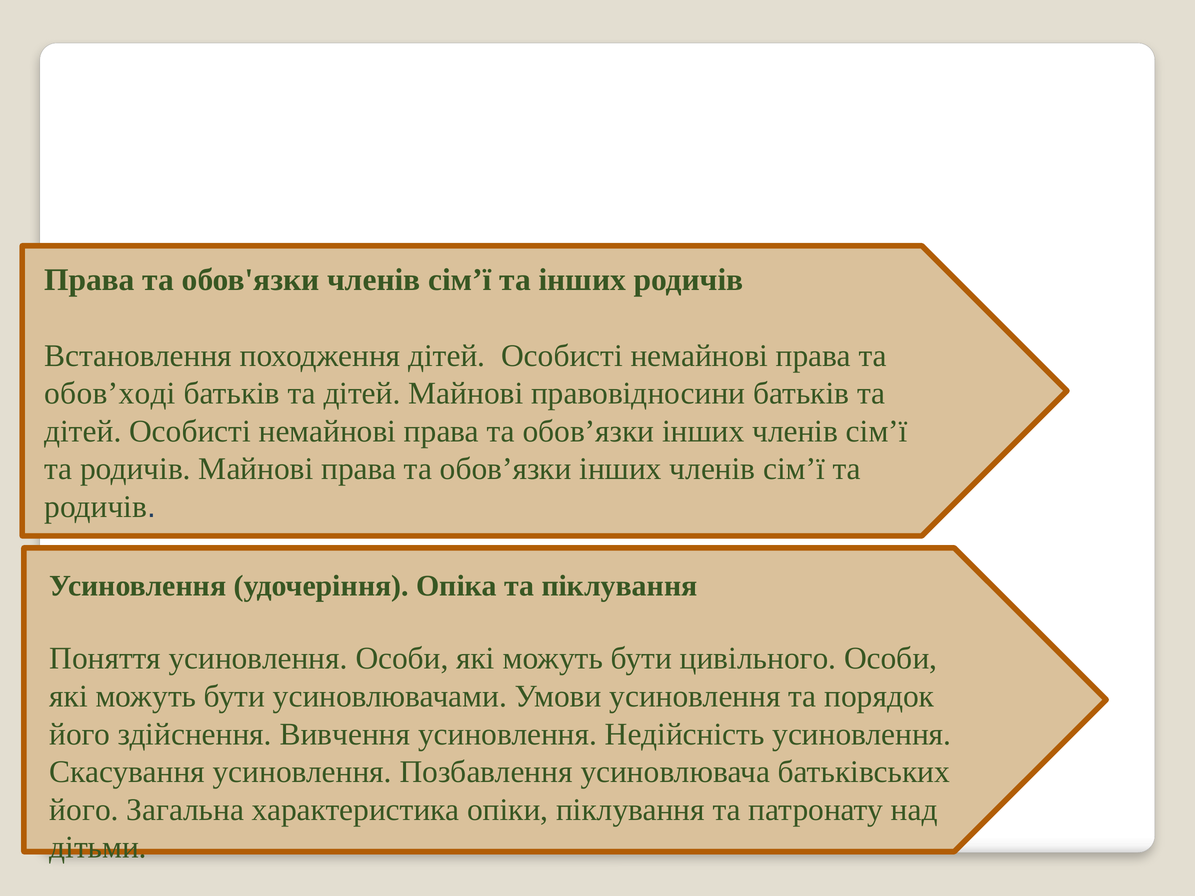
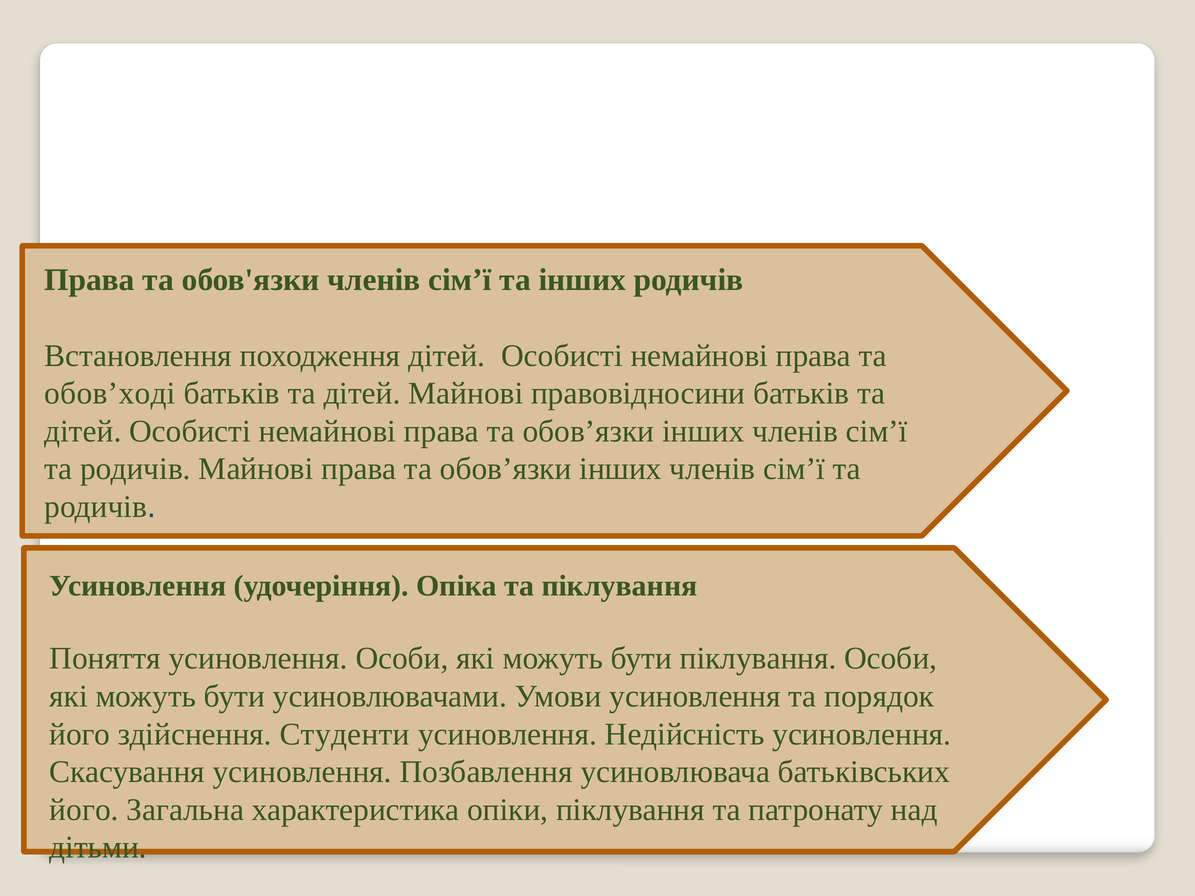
бути цивільного: цивільного -> піклування
Вивчення: Вивчення -> Студенти
